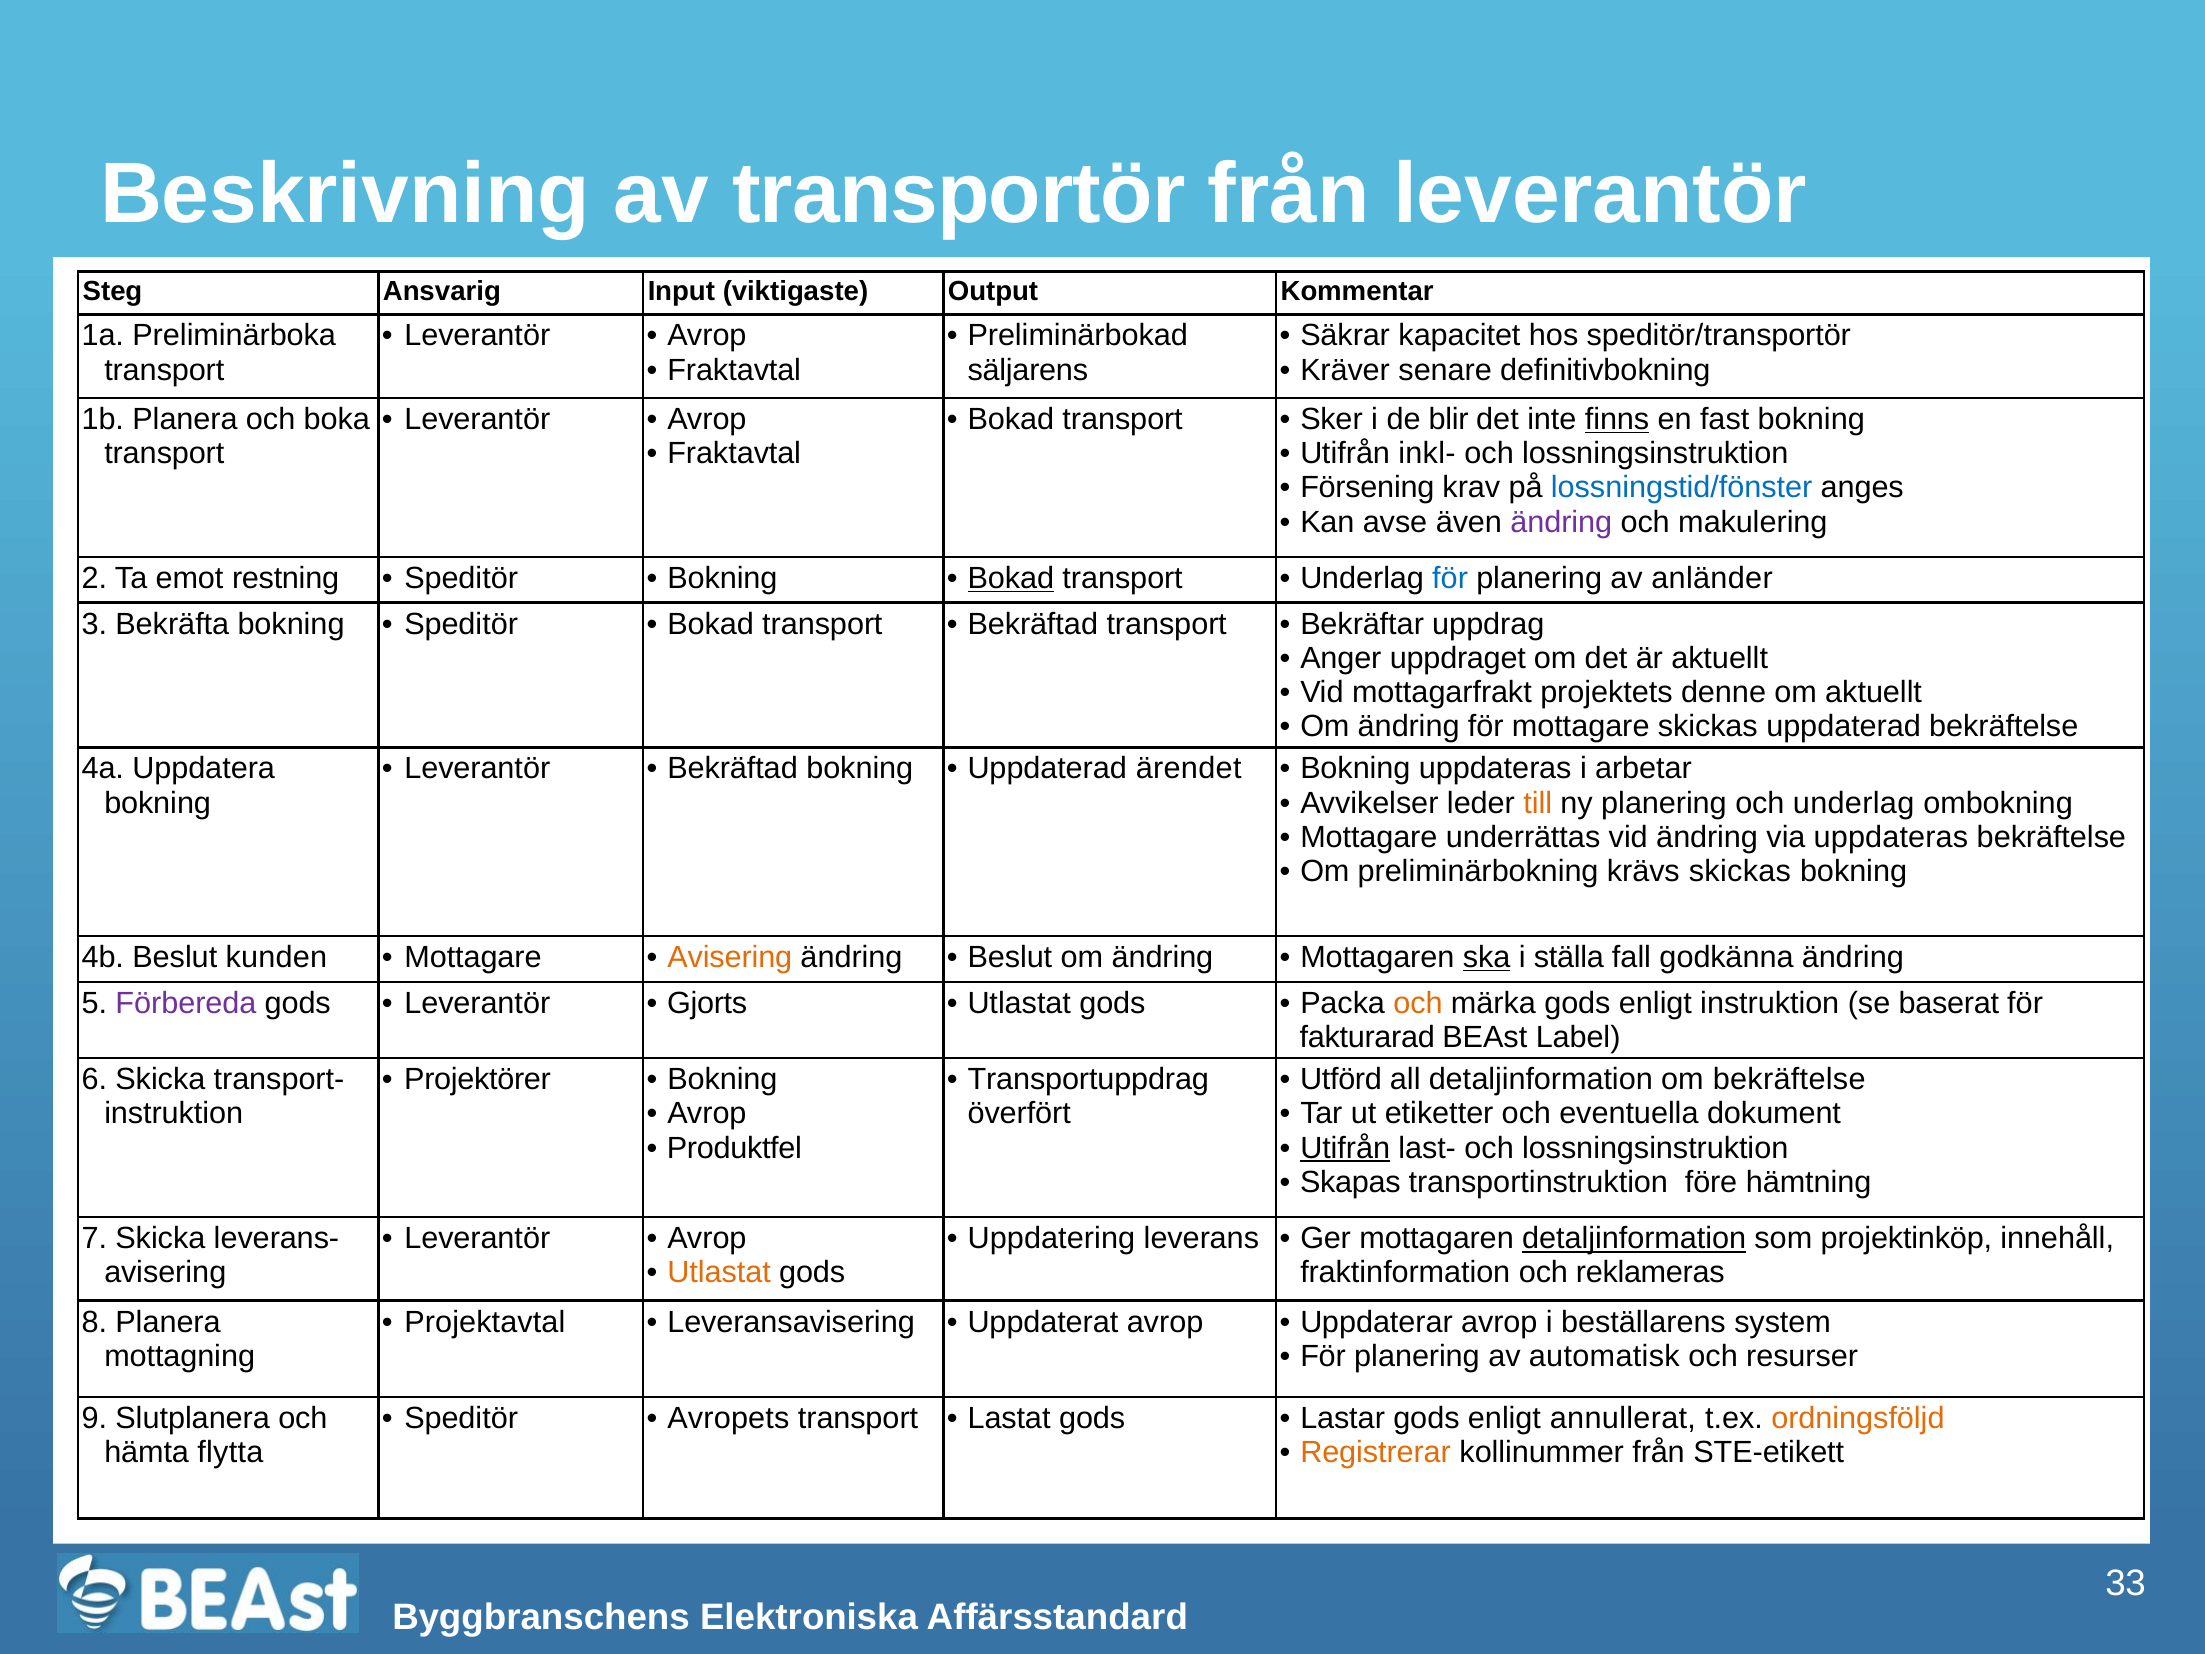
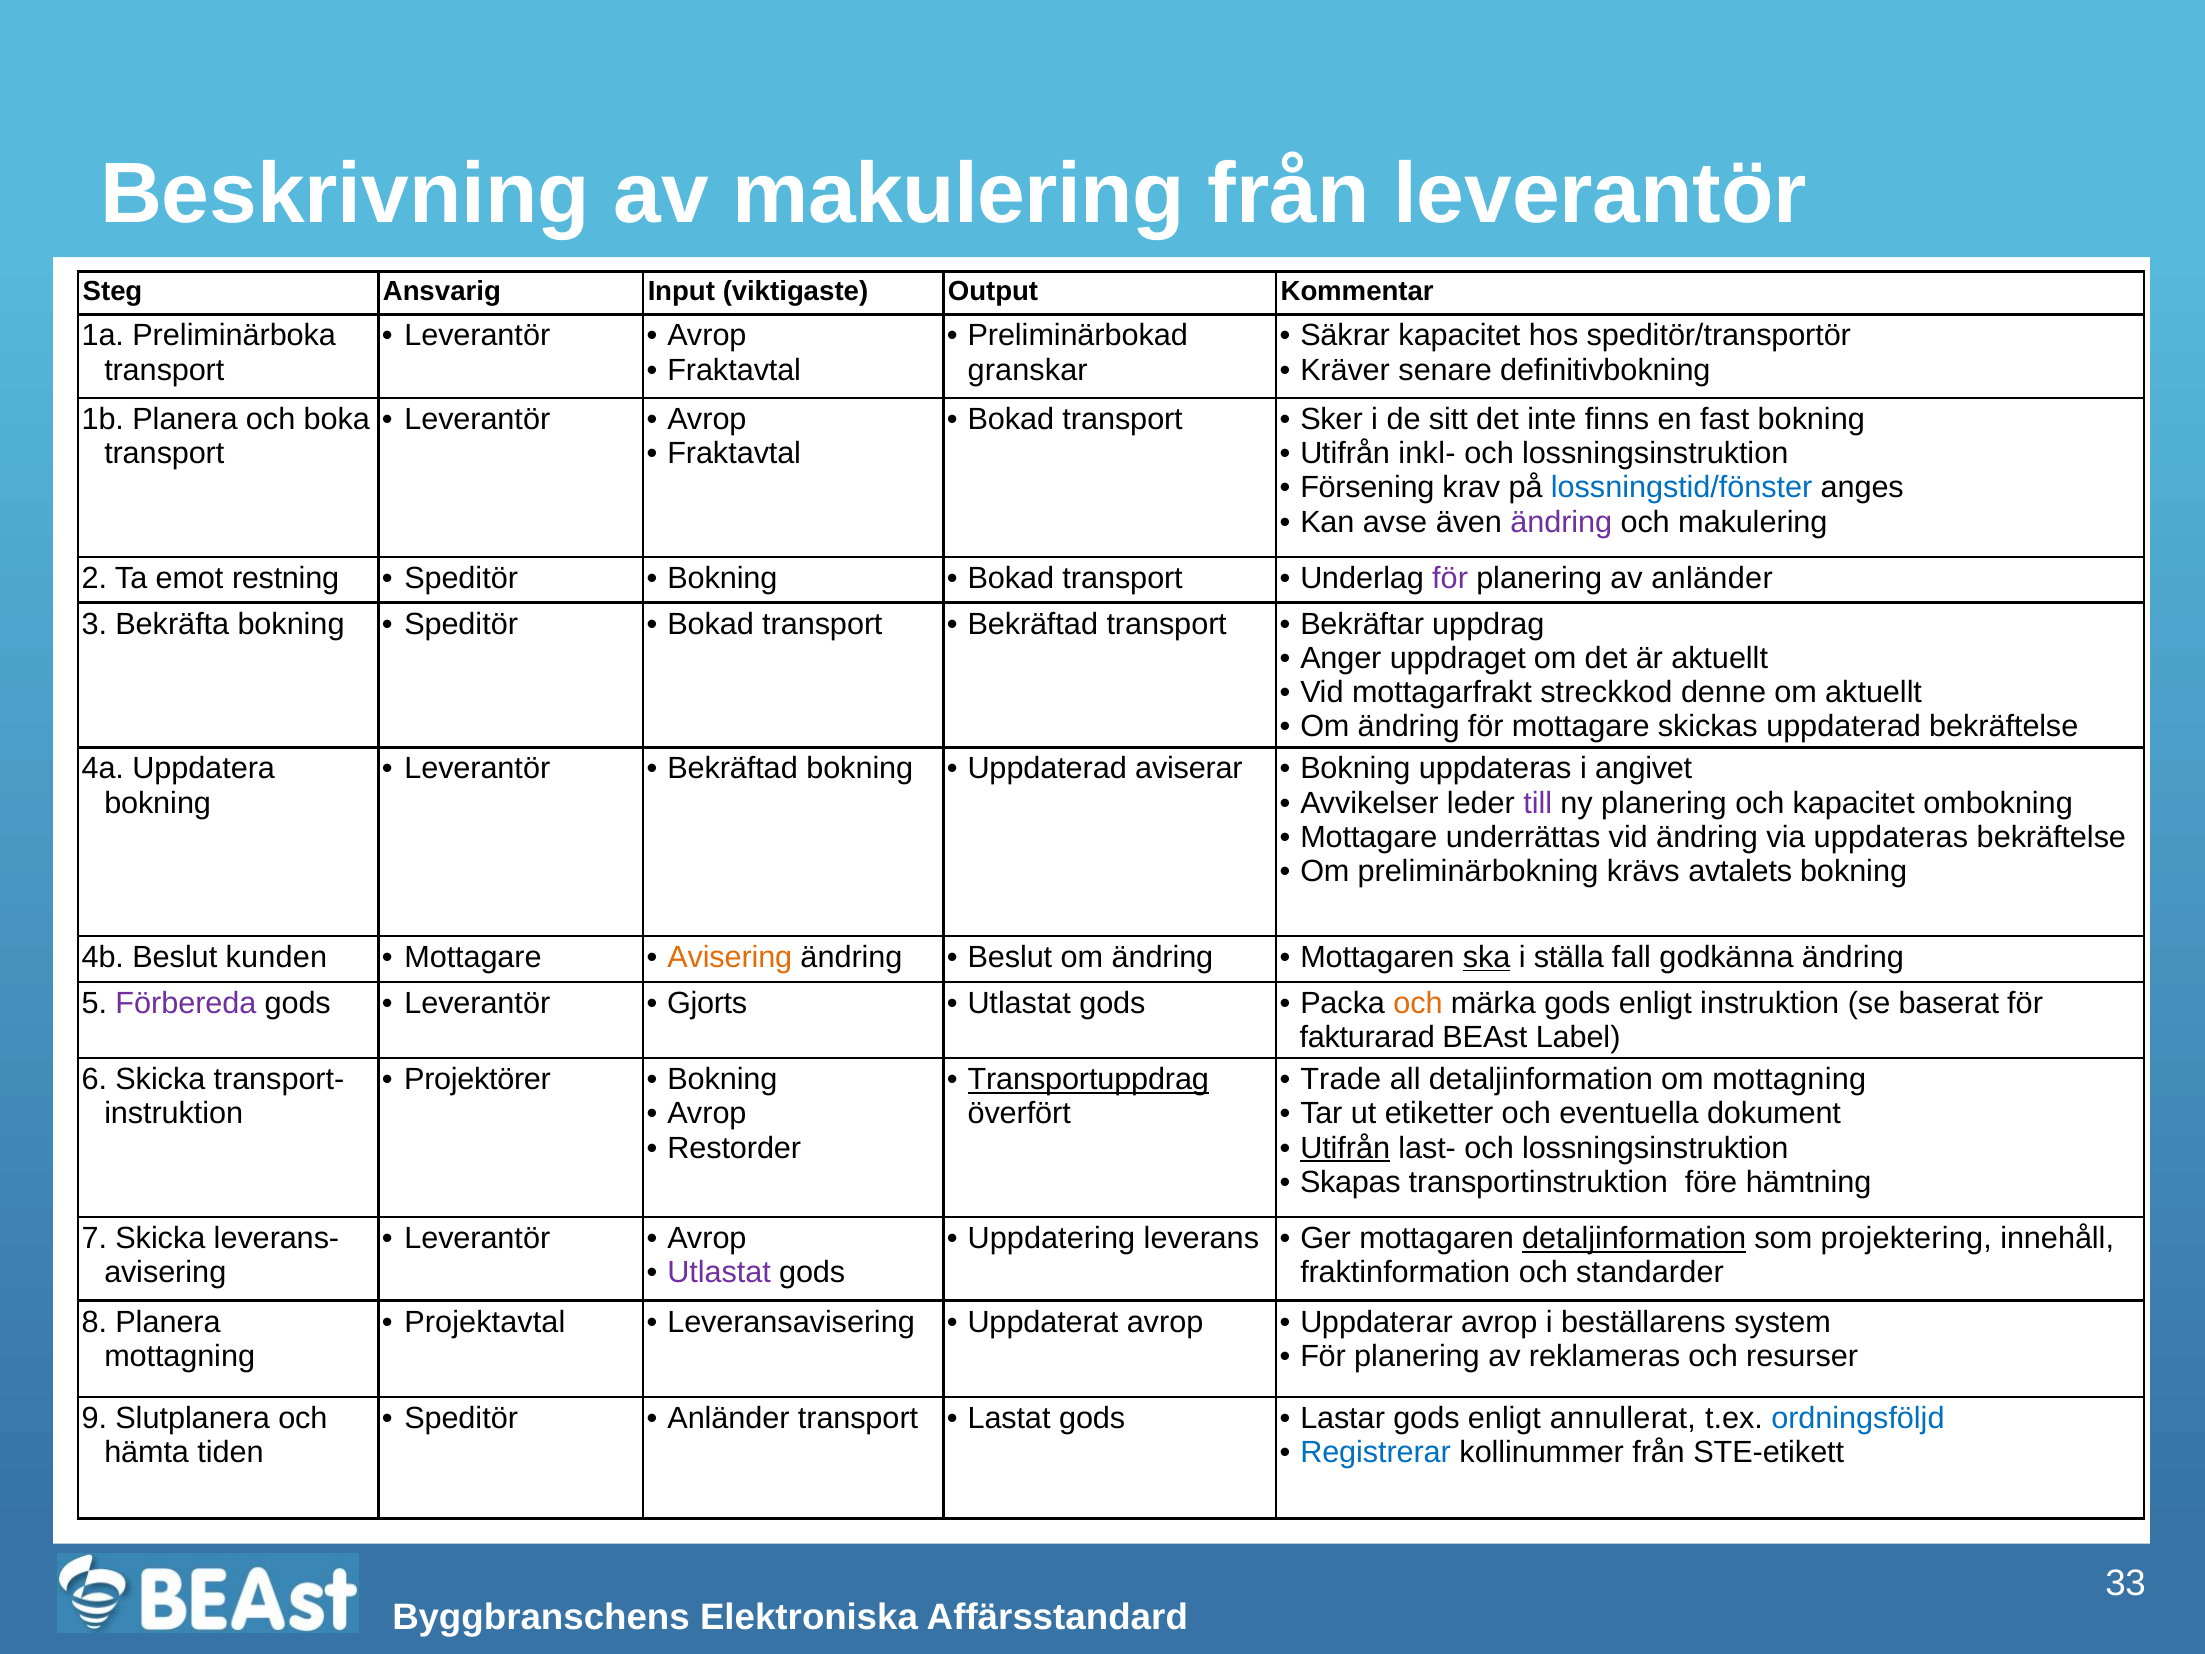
av transportör: transportör -> makulering
säljarens: säljarens -> granskar
blir: blir -> sitt
finns underline: present -> none
Bokad at (1011, 578) underline: present -> none
för at (1450, 578) colour: blue -> purple
projektets: projektets -> streckkod
ärendet: ärendet -> aviserar
arbetar: arbetar -> angivet
till colour: orange -> purple
och underlag: underlag -> kapacitet
krävs skickas: skickas -> avtalets
Transportuppdrag underline: none -> present
Utförd: Utförd -> Trade
om bekräftelse: bekräftelse -> mottagning
Produktfel: Produktfel -> Restorder
projektinköp: projektinköp -> projektering
Utlastat at (719, 1273) colour: orange -> purple
reklameras: reklameras -> standarder
automatisk: automatisk -> reklameras
Avropets at (728, 1418): Avropets -> Anländer
ordningsföljd colour: orange -> blue
flytta: flytta -> tiden
Registrerar colour: orange -> blue
